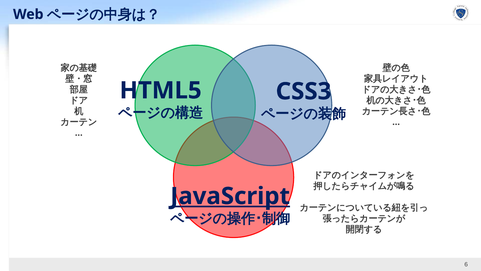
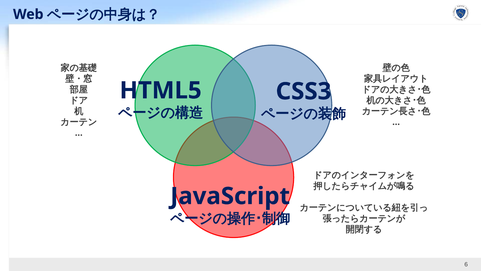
JavaScript underline: present -> none
